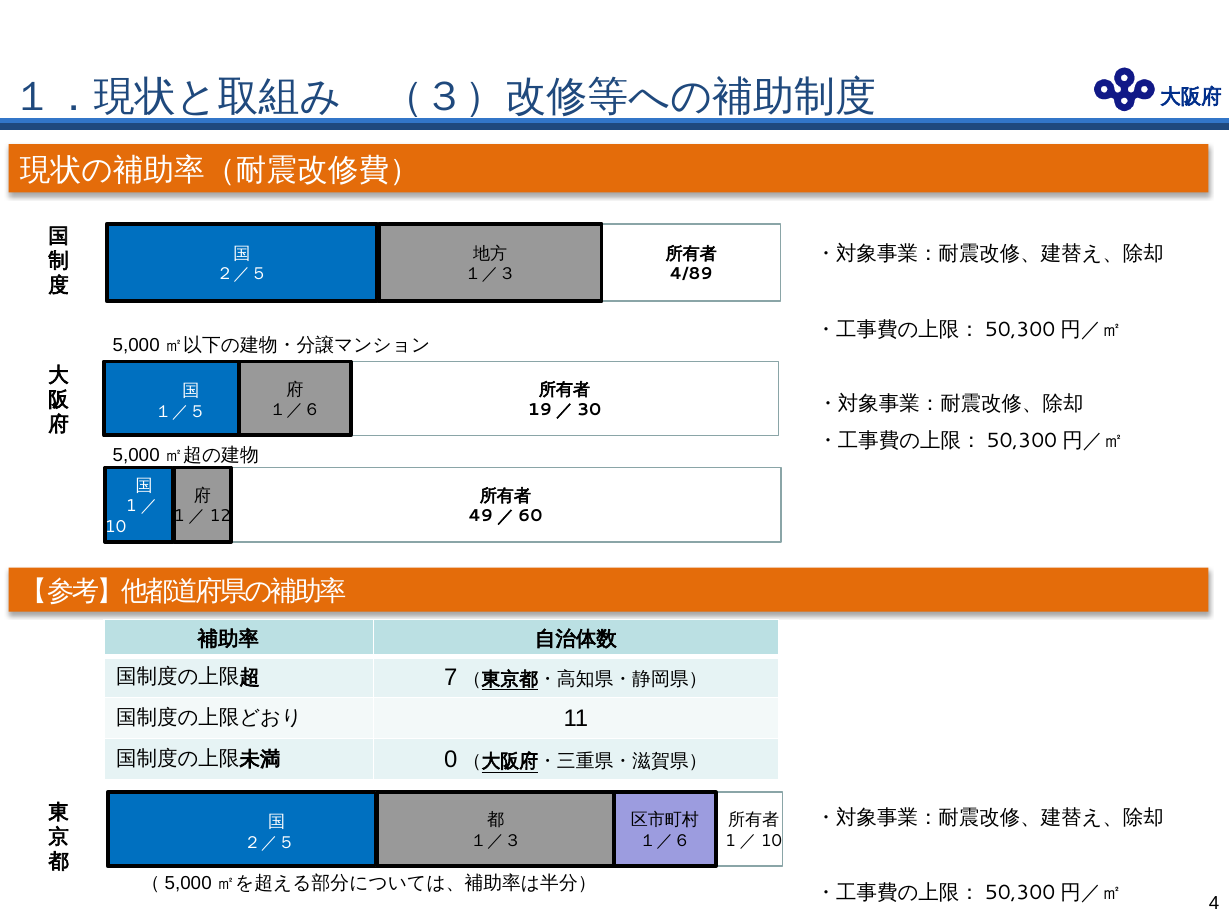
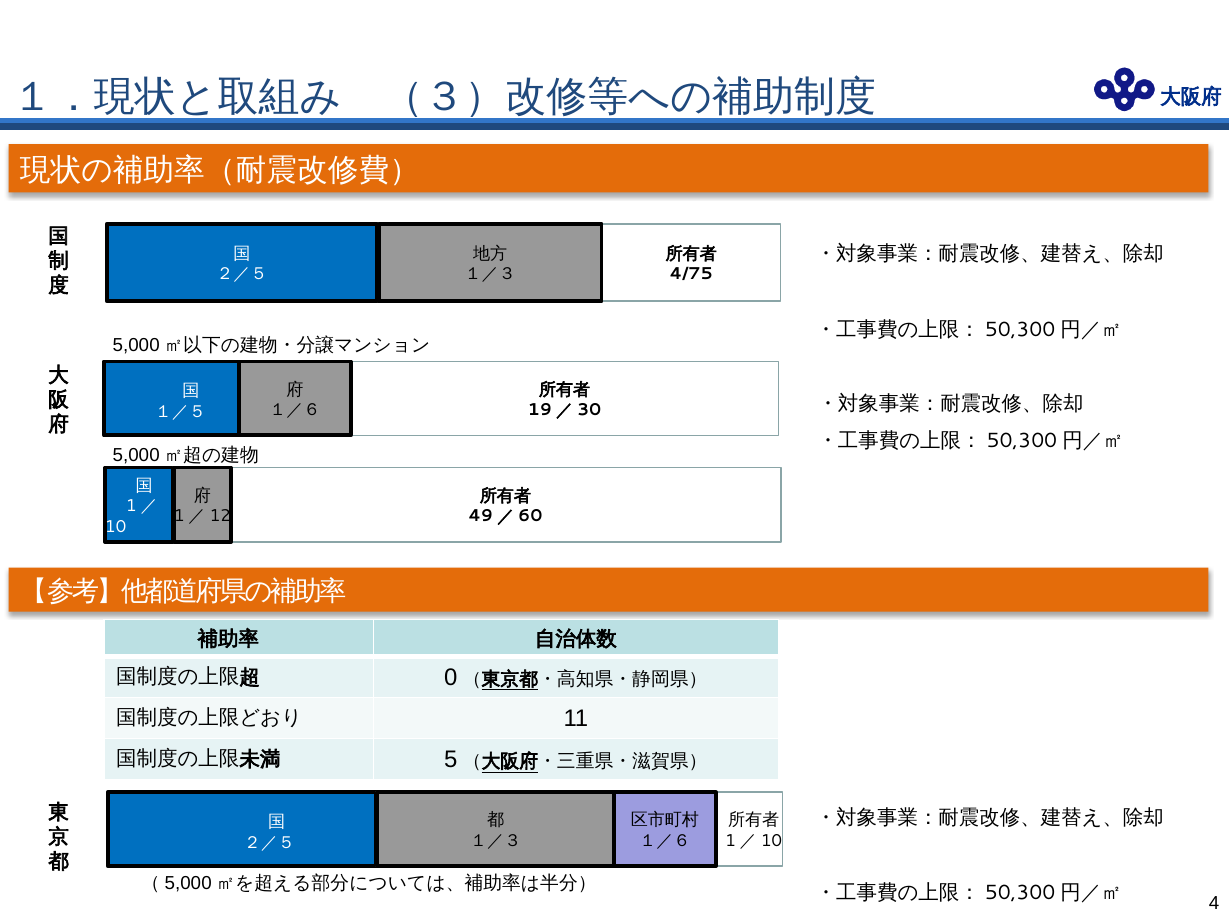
4/89: 4/89 -> 4/75
7: 7 -> 0
0: 0 -> 5
